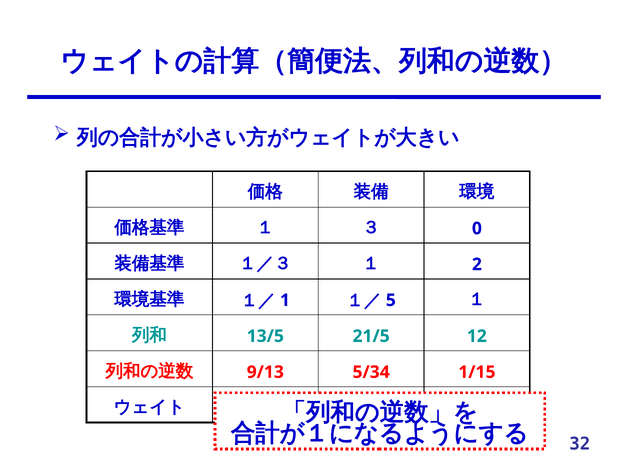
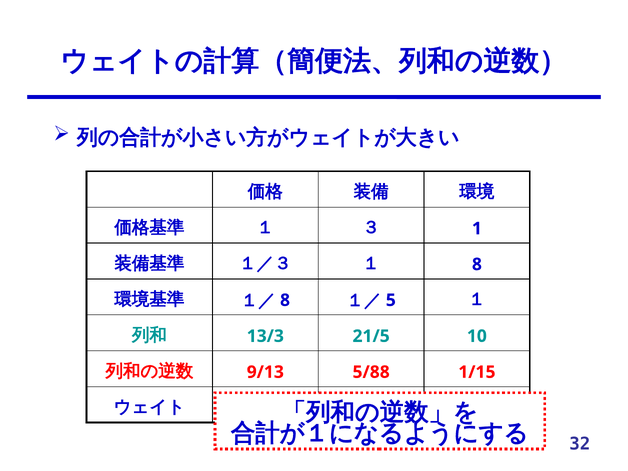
0: 0 -> 1
１ 2: 2 -> 8
1 at (285, 300): 1 -> 8
13/5: 13/5 -> 13/3
12: 12 -> 10
5/34: 5/34 -> 5/88
